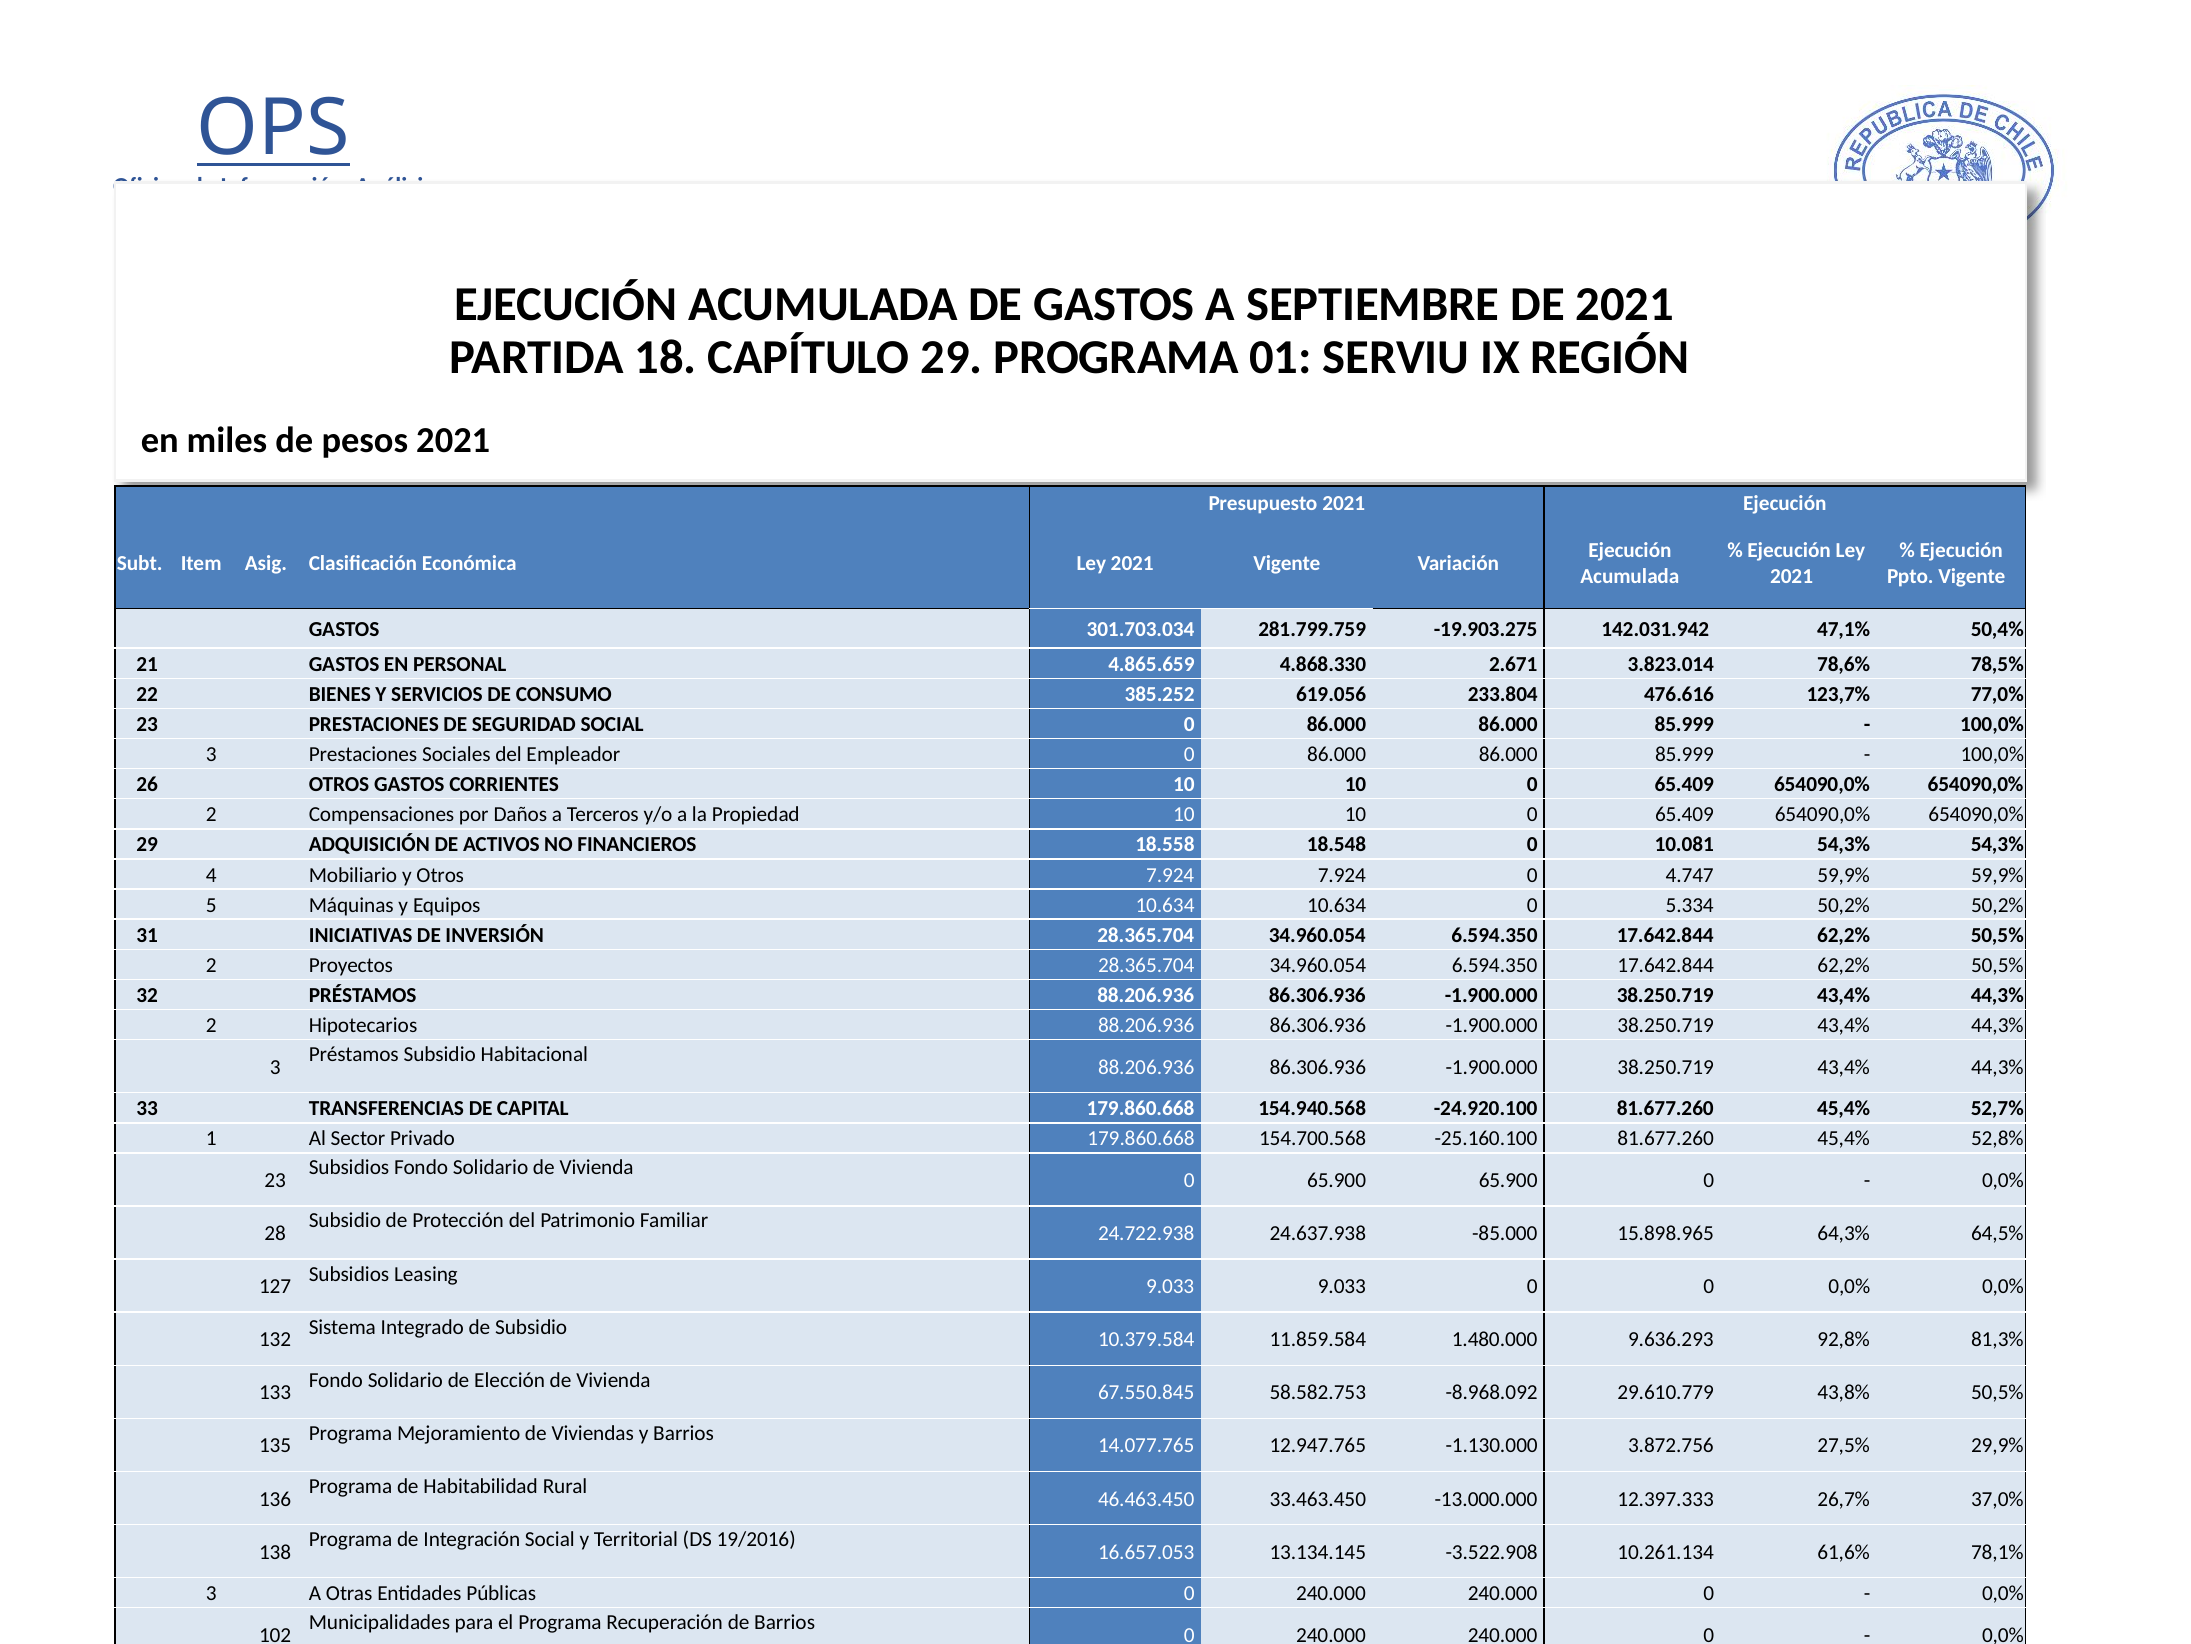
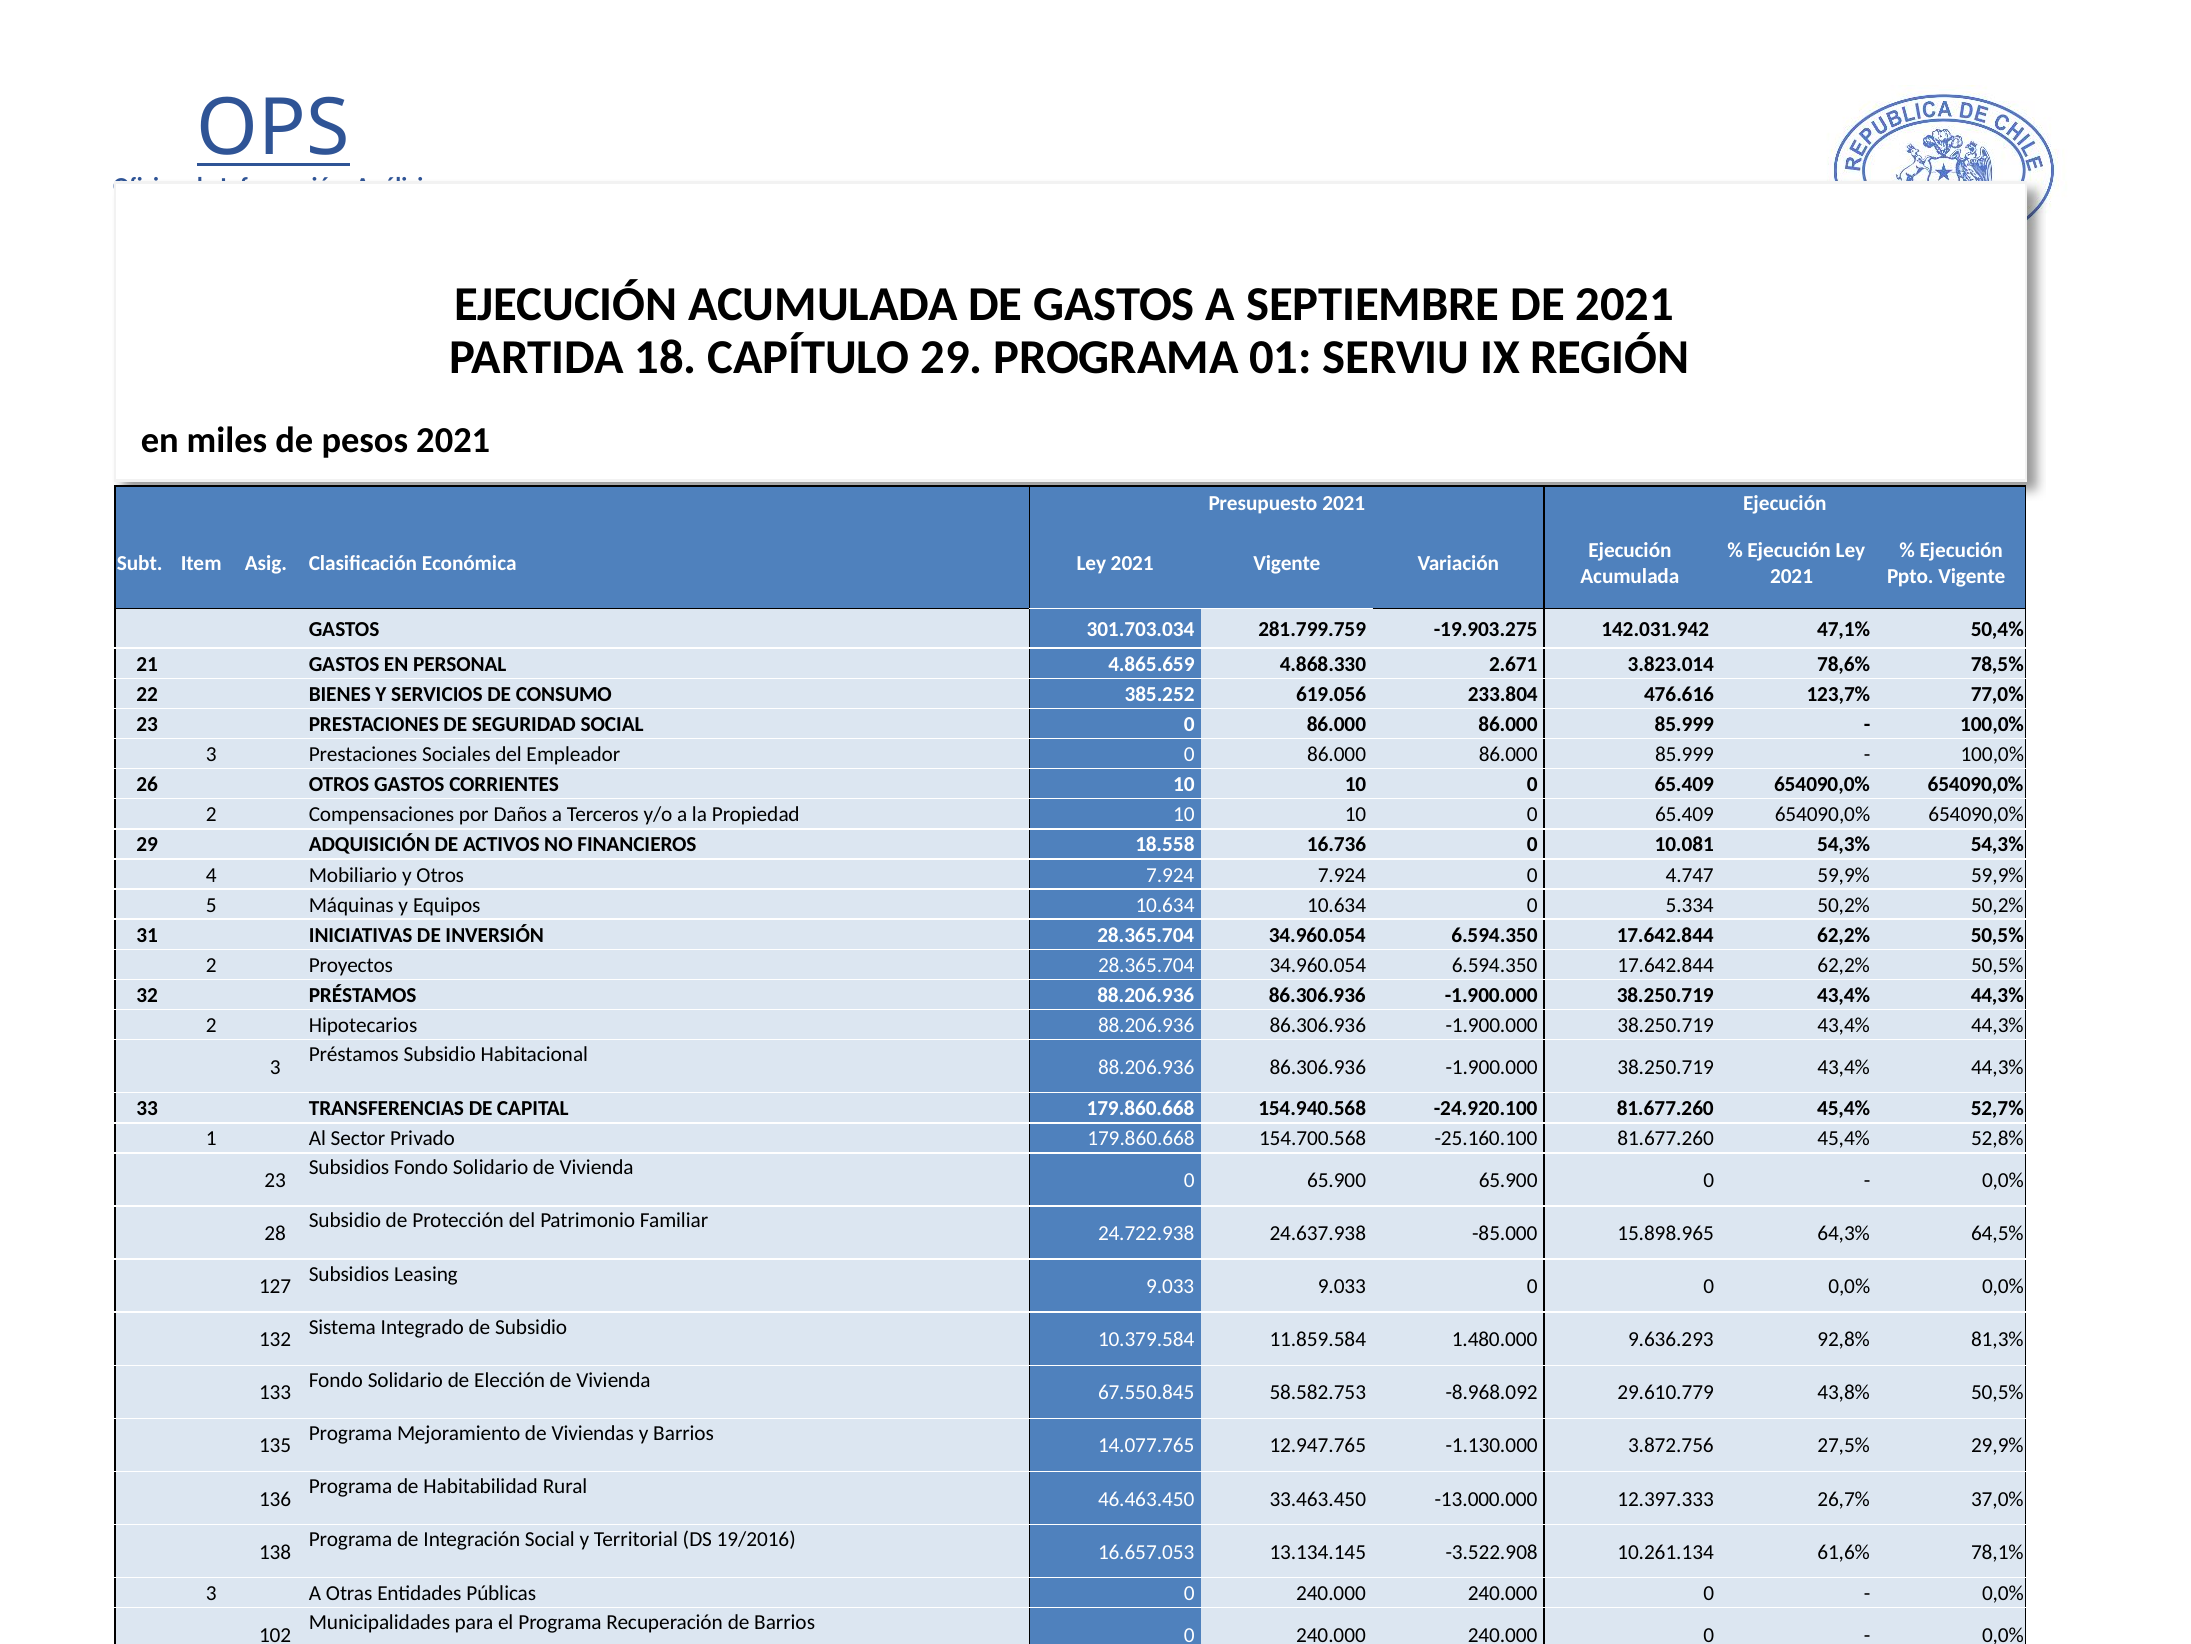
18.548: 18.548 -> 16.736
